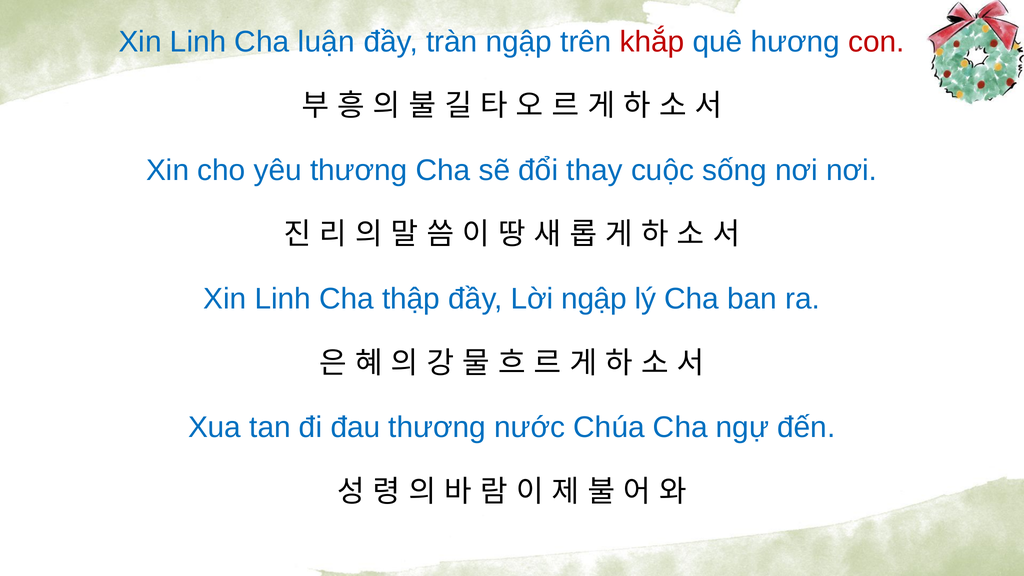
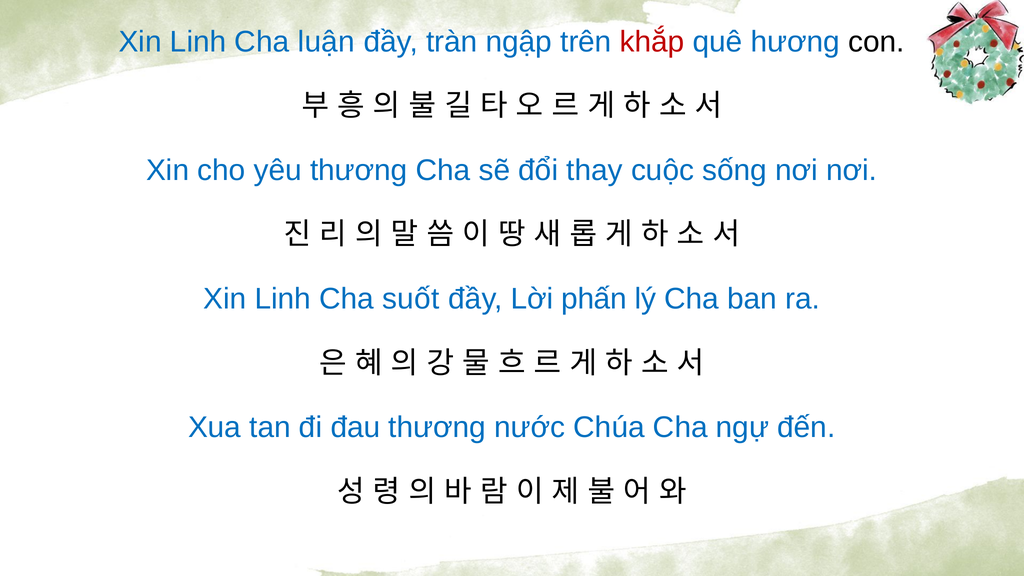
con colour: red -> black
thập: thập -> suốt
Lời ngập: ngập -> phấn
